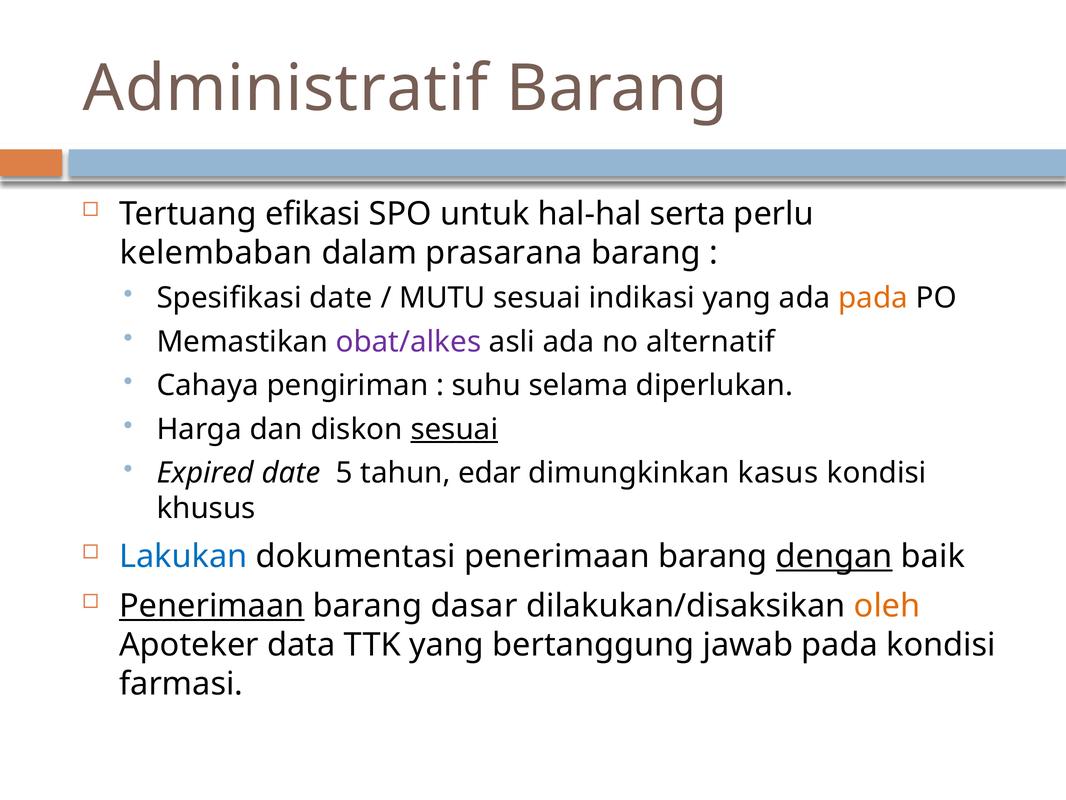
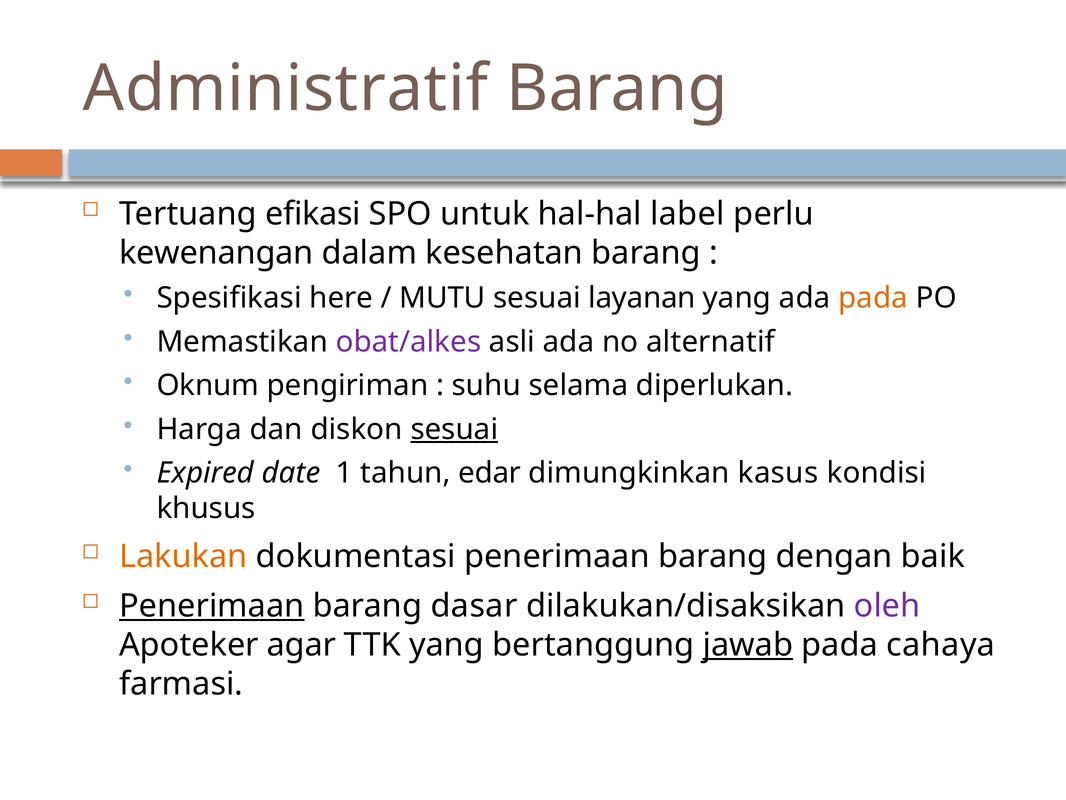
serta: serta -> label
kelembaban: kelembaban -> kewenangan
prasarana: prasarana -> kesehatan
Spesifikasi date: date -> here
indikasi: indikasi -> layanan
Cahaya: Cahaya -> Oknum
5: 5 -> 1
Lakukan colour: blue -> orange
dengan underline: present -> none
oleh colour: orange -> purple
data: data -> agar
jawab underline: none -> present
pada kondisi: kondisi -> cahaya
